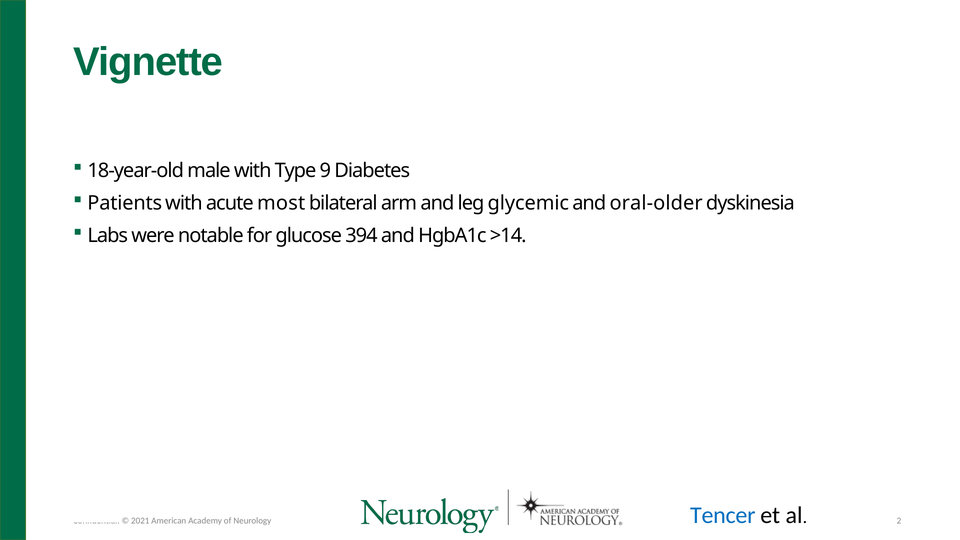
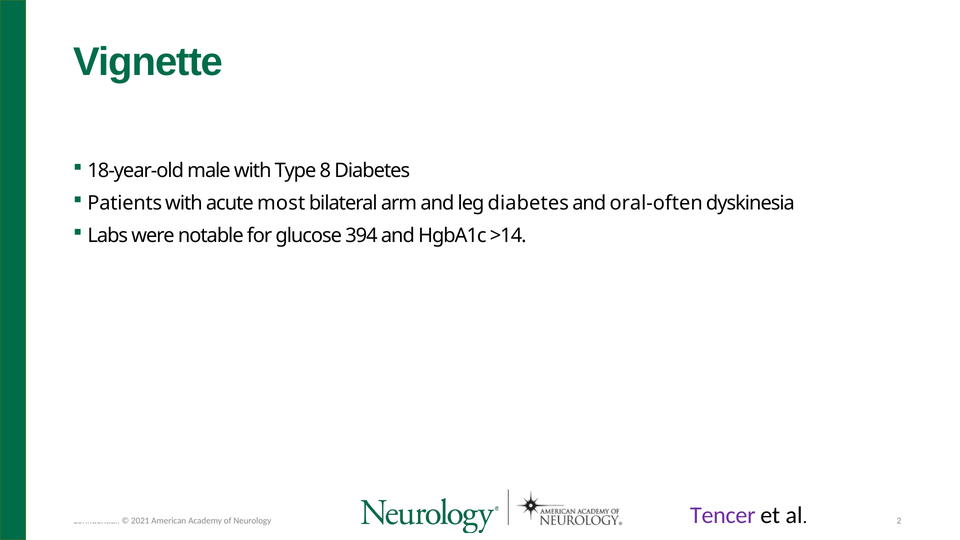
9: 9 -> 8
leg glycemic: glycemic -> diabetes
oral-older: oral-older -> oral-often
Tencer colour: blue -> purple
